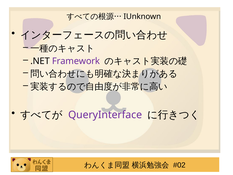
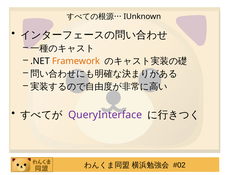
Framework colour: purple -> orange
